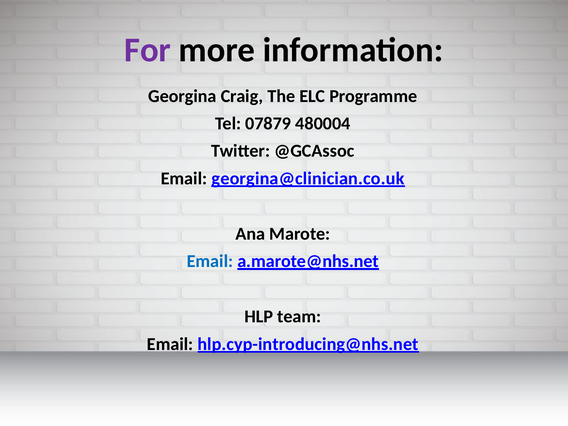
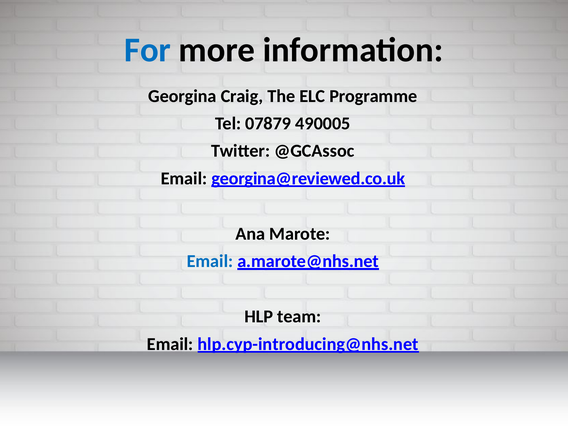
For colour: purple -> blue
480004: 480004 -> 490005
georgina@clinician.co.uk: georgina@clinician.co.uk -> georgina@reviewed.co.uk
